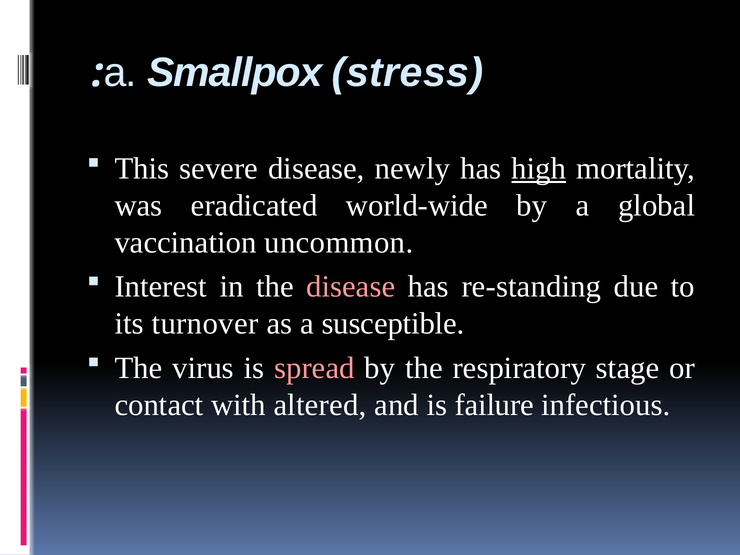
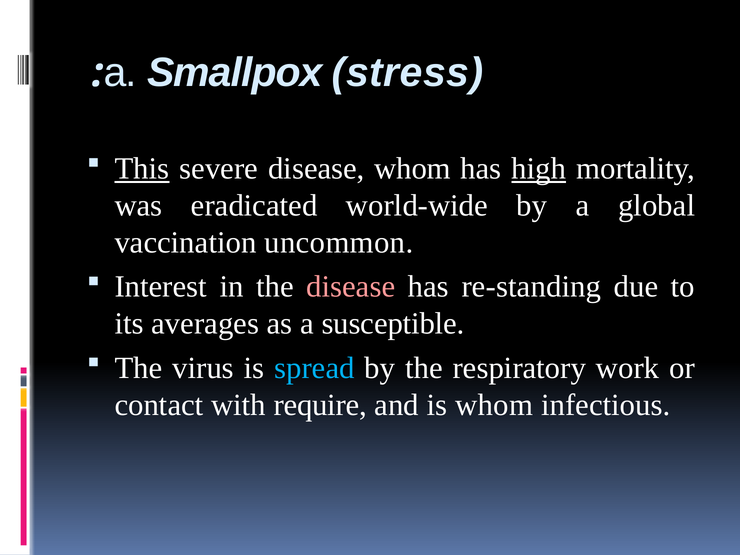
This underline: none -> present
disease newly: newly -> whom
turnover: turnover -> averages
spread colour: pink -> light blue
stage: stage -> work
altered: altered -> require
is failure: failure -> whom
